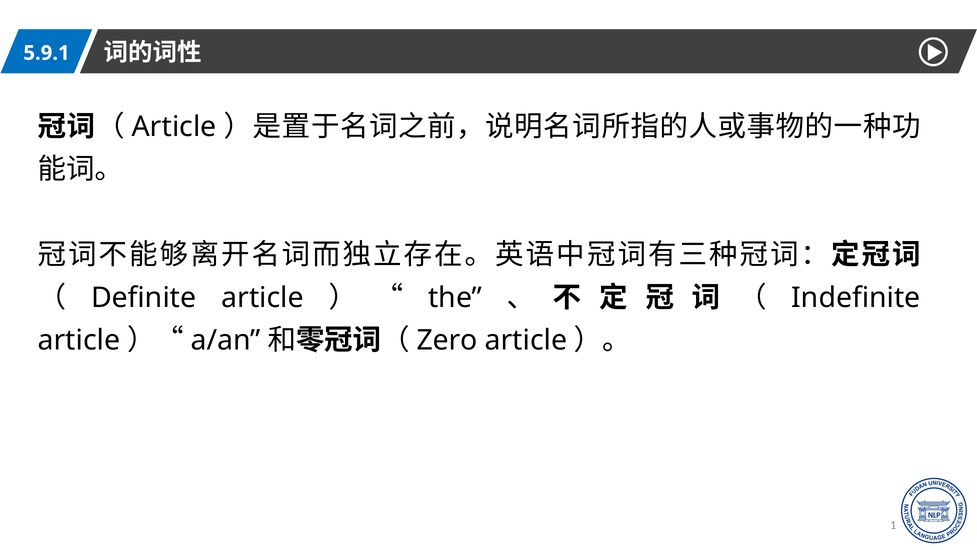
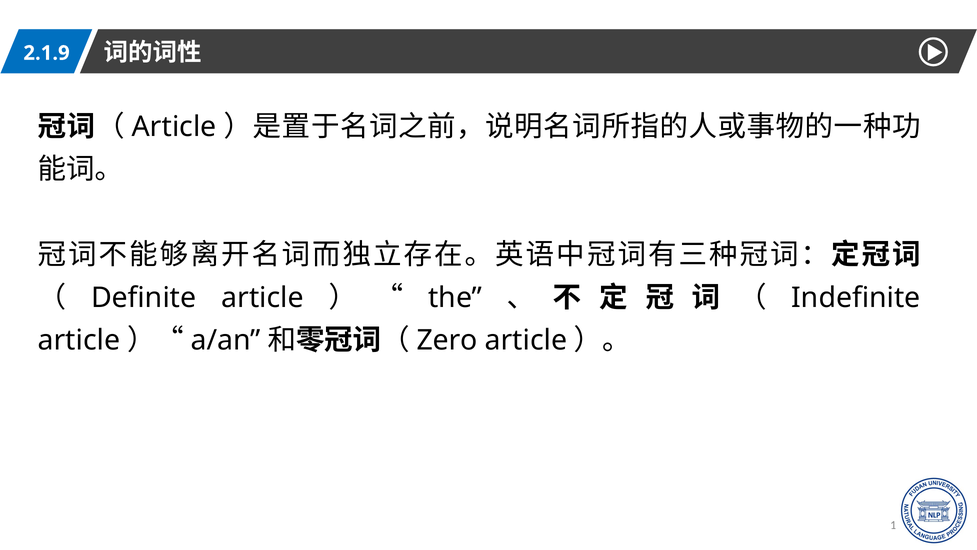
5.9.1: 5.9.1 -> 2.1.9
